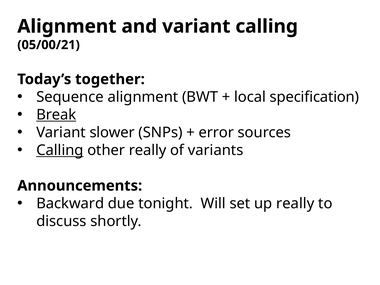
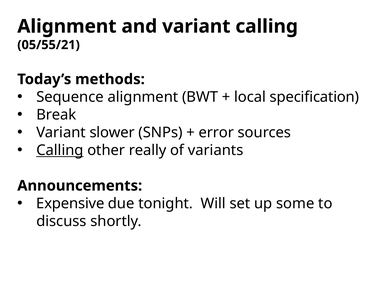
05/00/21: 05/00/21 -> 05/55/21
together: together -> methods
Break underline: present -> none
Backward: Backward -> Expensive
up really: really -> some
